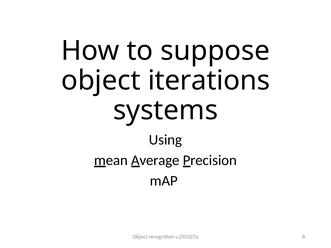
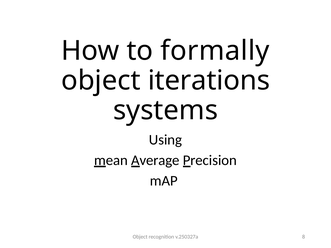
suppose: suppose -> formally
